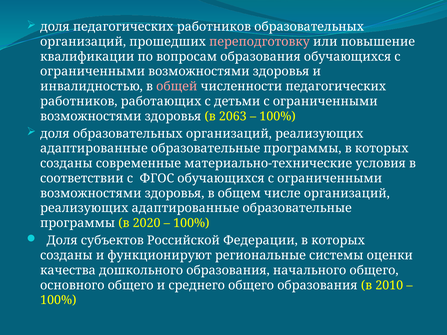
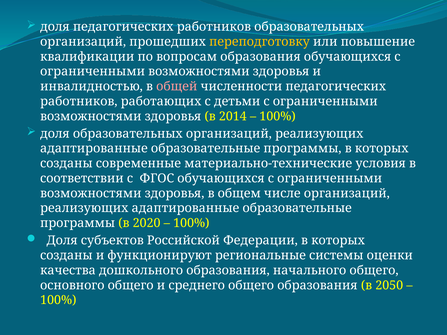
переподготовку colour: pink -> yellow
2063: 2063 -> 2014
2010: 2010 -> 2050
